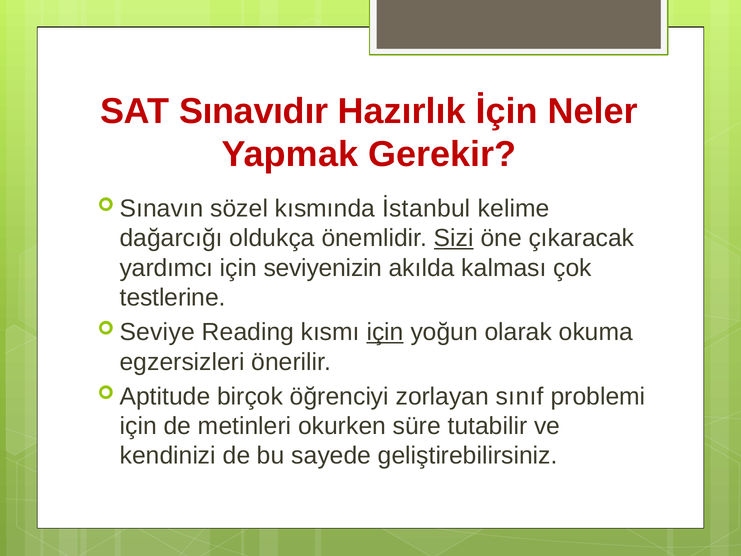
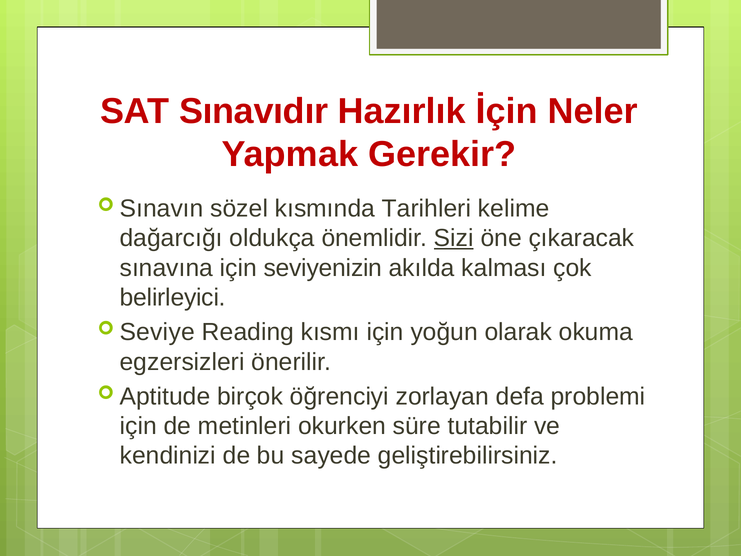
İstanbul: İstanbul -> Tarihleri
yardımcı: yardımcı -> sınavına
testlerine: testlerine -> belirleyici
için at (385, 332) underline: present -> none
sınıf: sınıf -> defa
